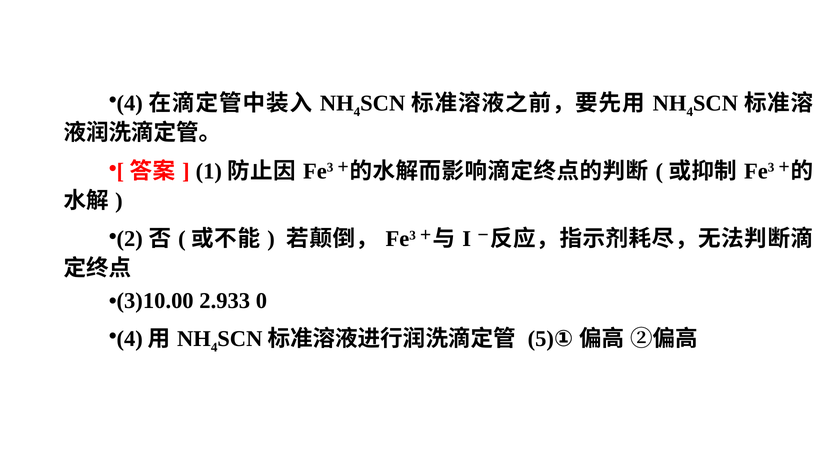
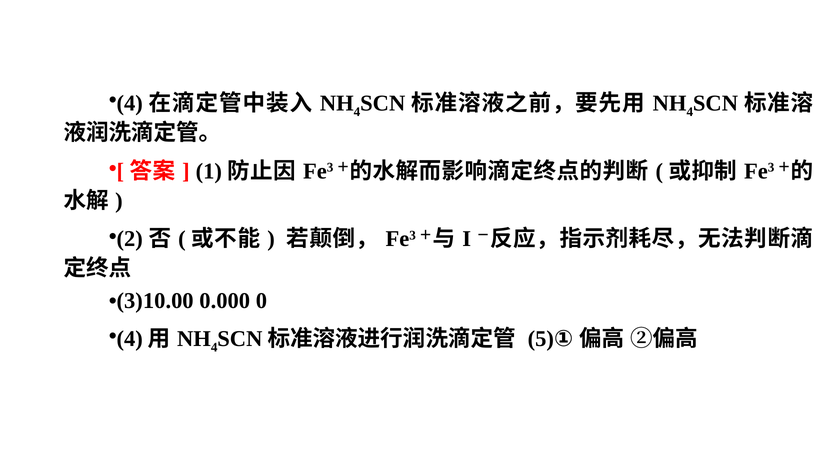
2.933: 2.933 -> 0.000
